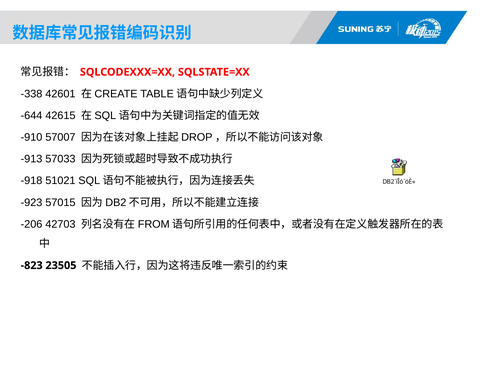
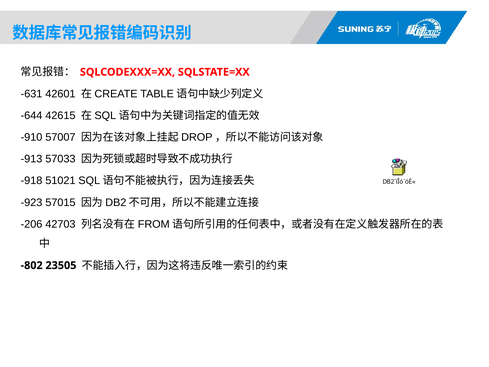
-338: -338 -> -631
-823: -823 -> -802
